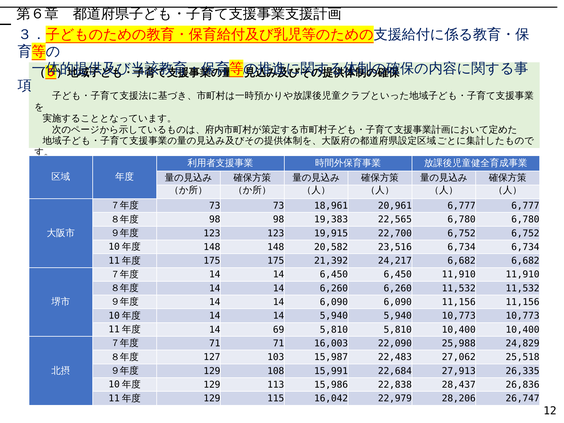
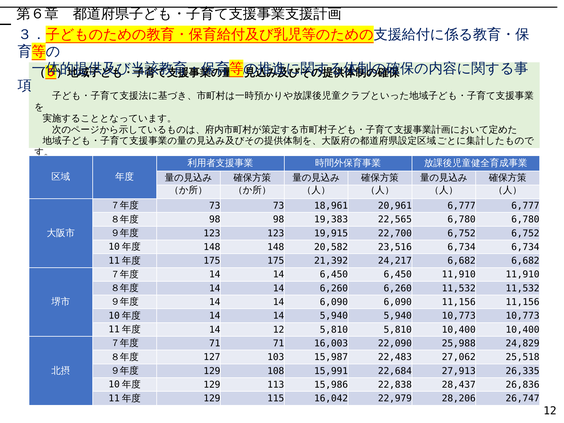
14 69: 69 -> 12
